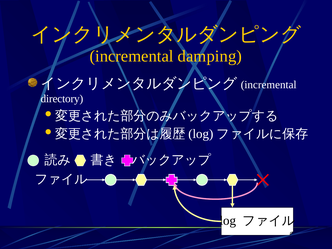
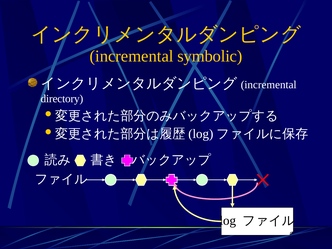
damping: damping -> symbolic
